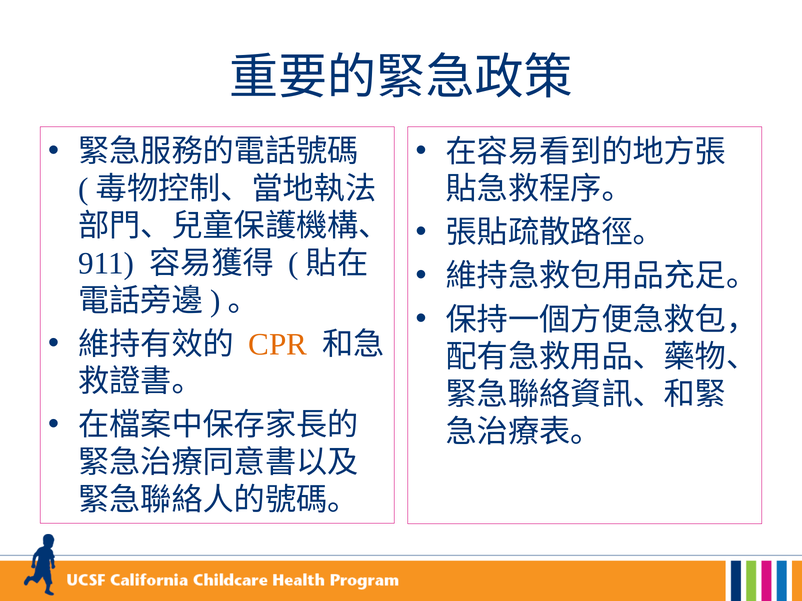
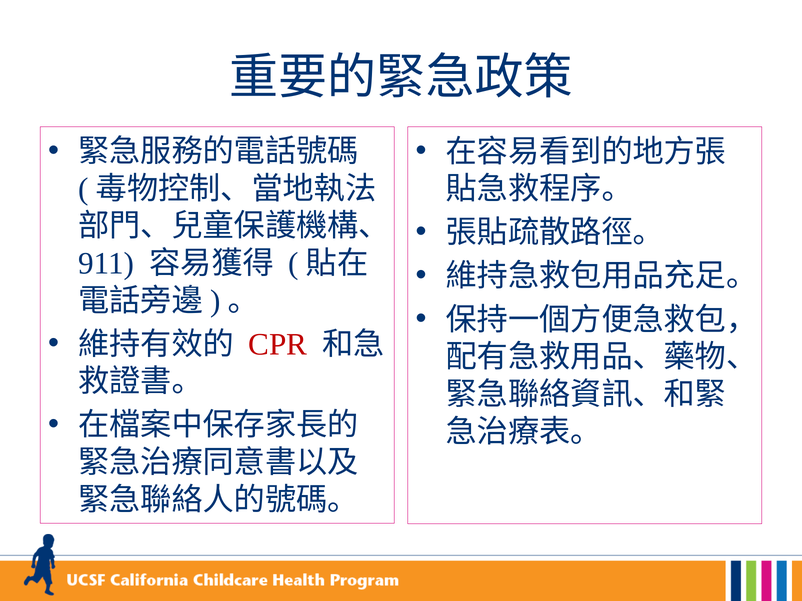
CPR colour: orange -> red
